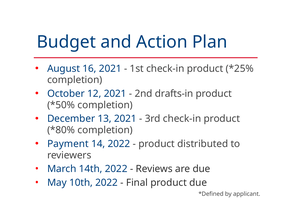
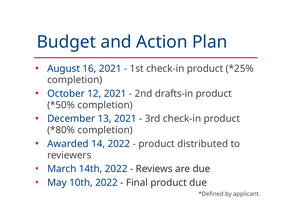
Payment: Payment -> Awarded
